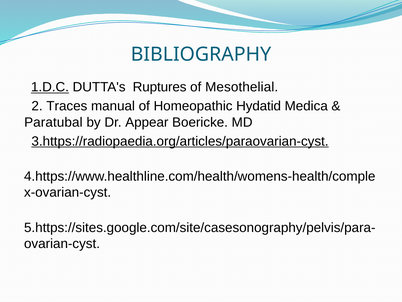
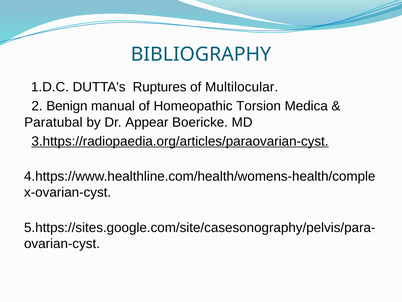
1.D.C underline: present -> none
Mesothelial: Mesothelial -> Multilocular
Traces: Traces -> Benign
Hydatid: Hydatid -> Torsion
